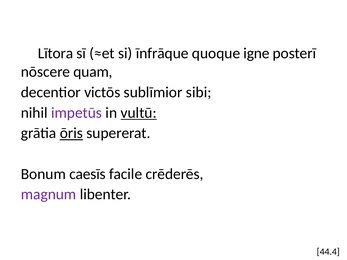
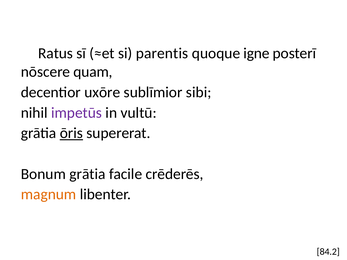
Lītora: Lītora -> Ratus
īnfrāque: īnfrāque -> parentis
victōs: victōs -> uxōre
vultū underline: present -> none
Bonum caesīs: caesīs -> grātia
magnum colour: purple -> orange
44.4: 44.4 -> 84.2
